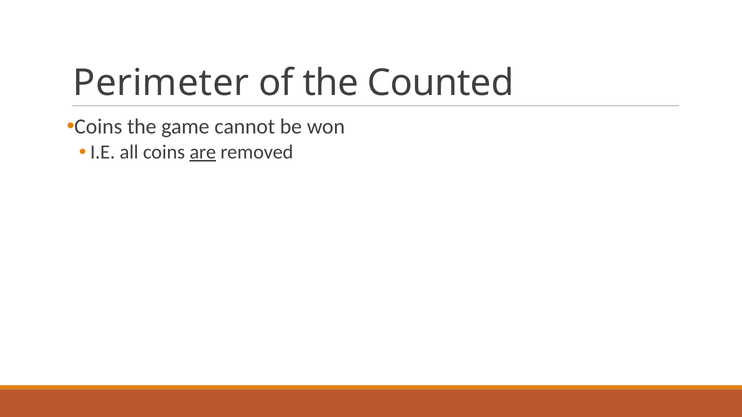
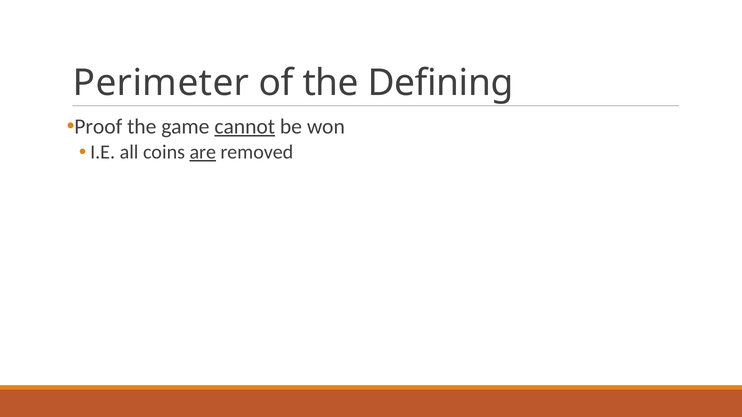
Counted: Counted -> Defining
Coins at (98, 127): Coins -> Proof
cannot underline: none -> present
